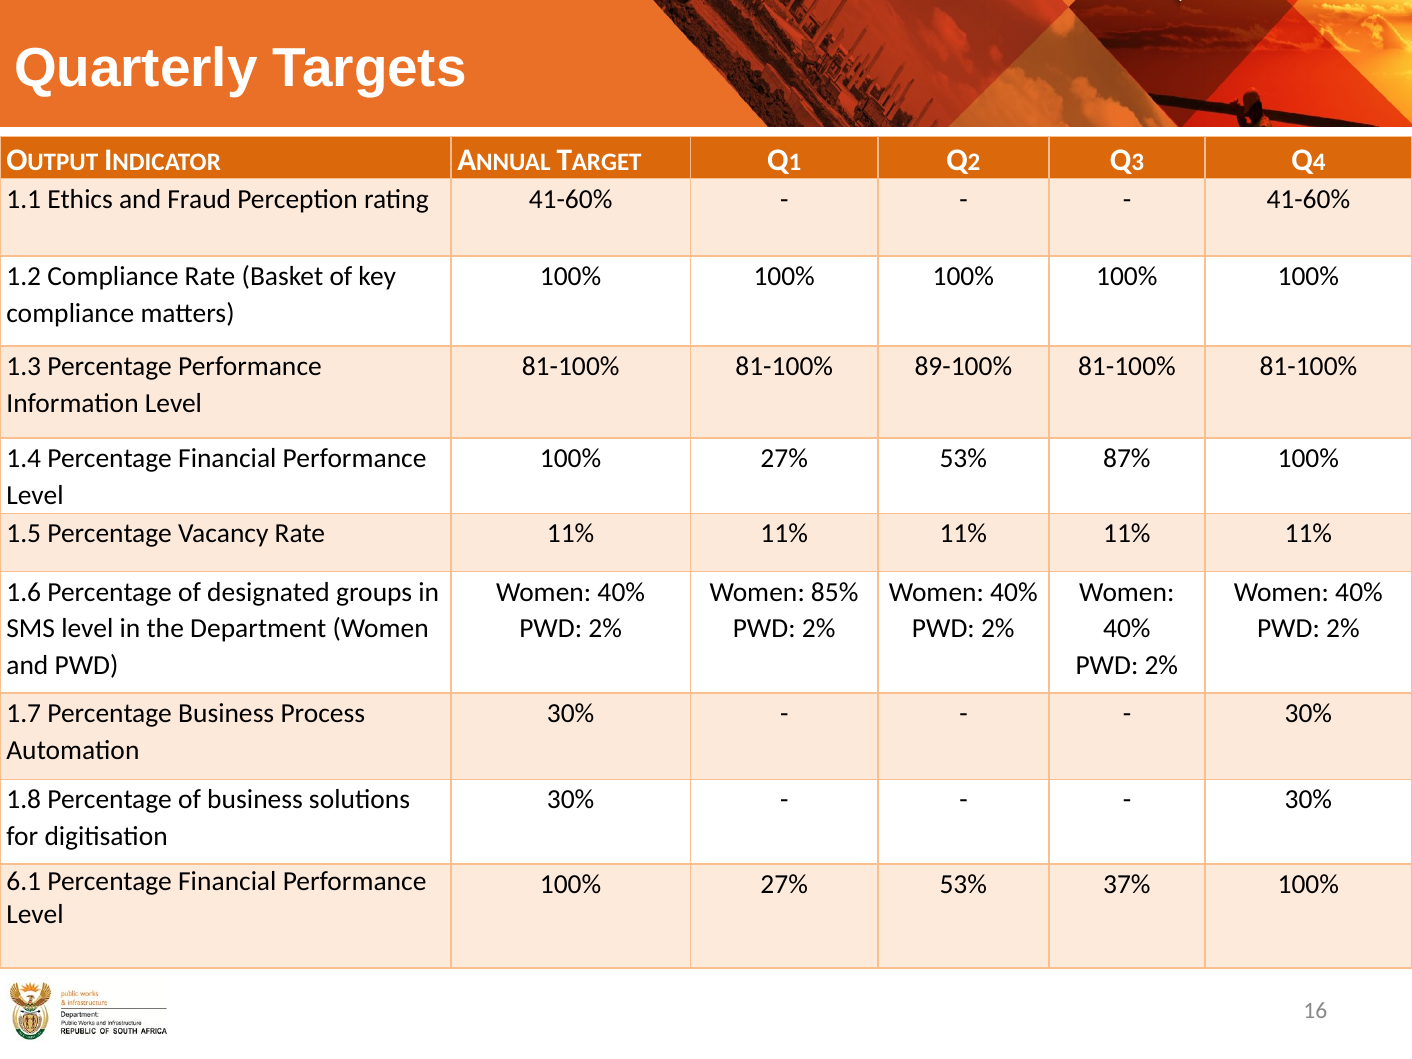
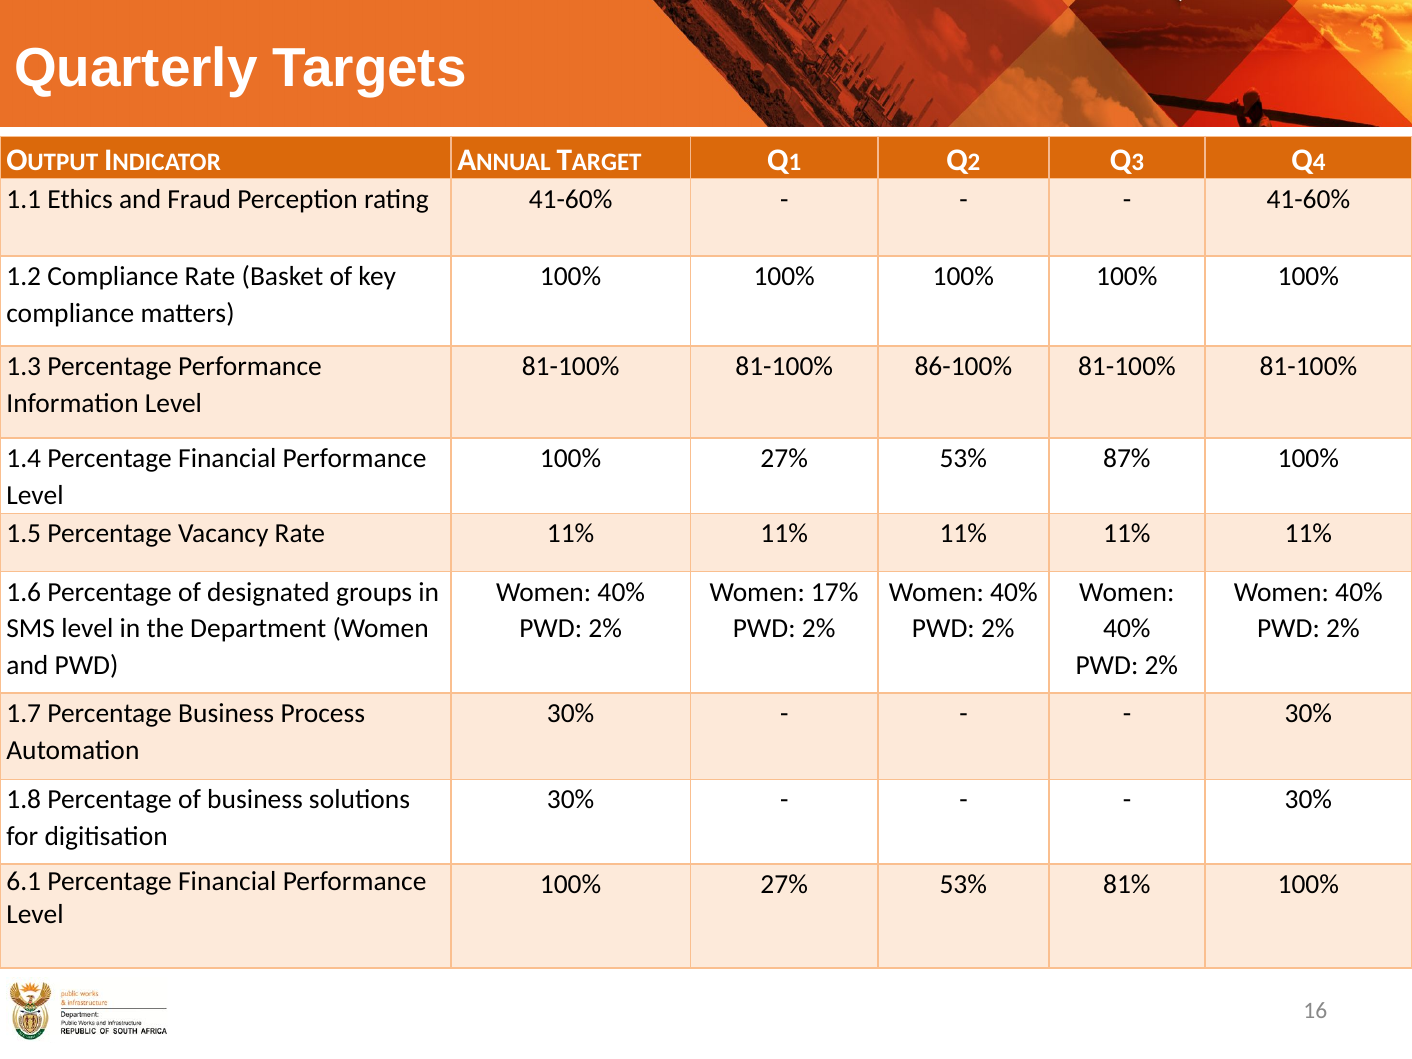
89-100%: 89-100% -> 86-100%
85%: 85% -> 17%
37%: 37% -> 81%
